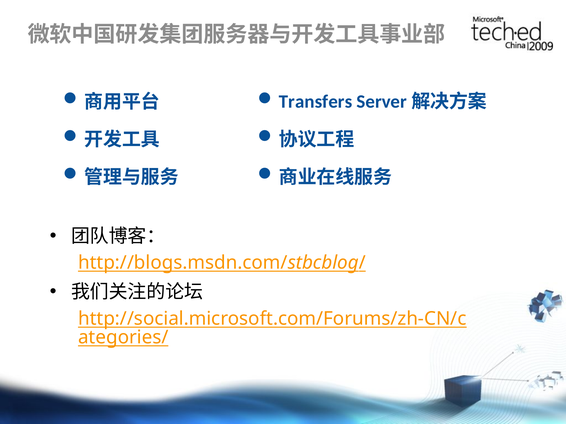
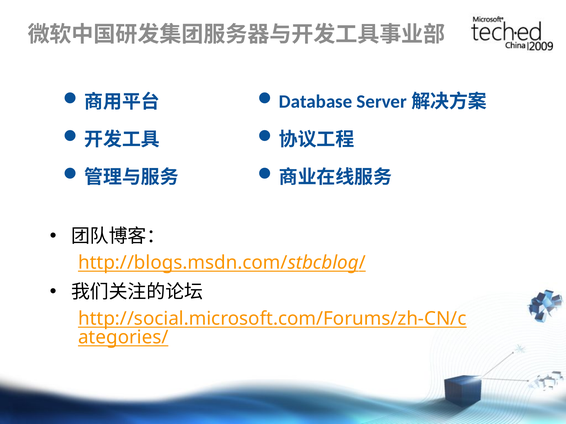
Transfers: Transfers -> Database
